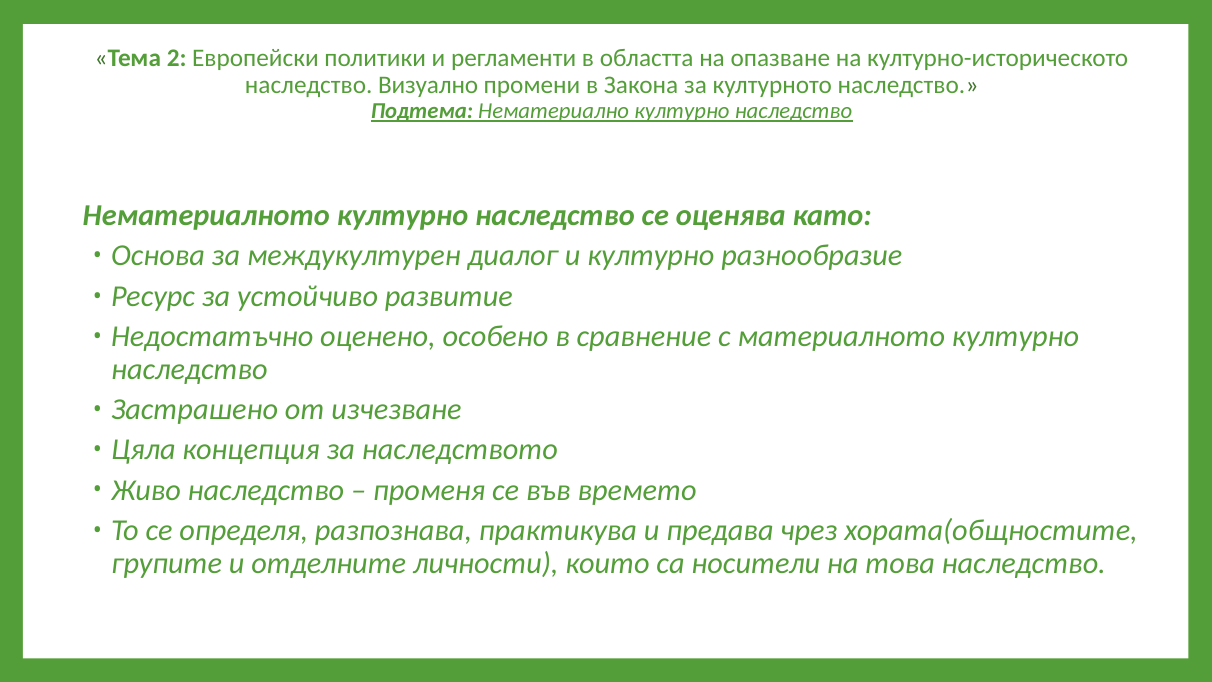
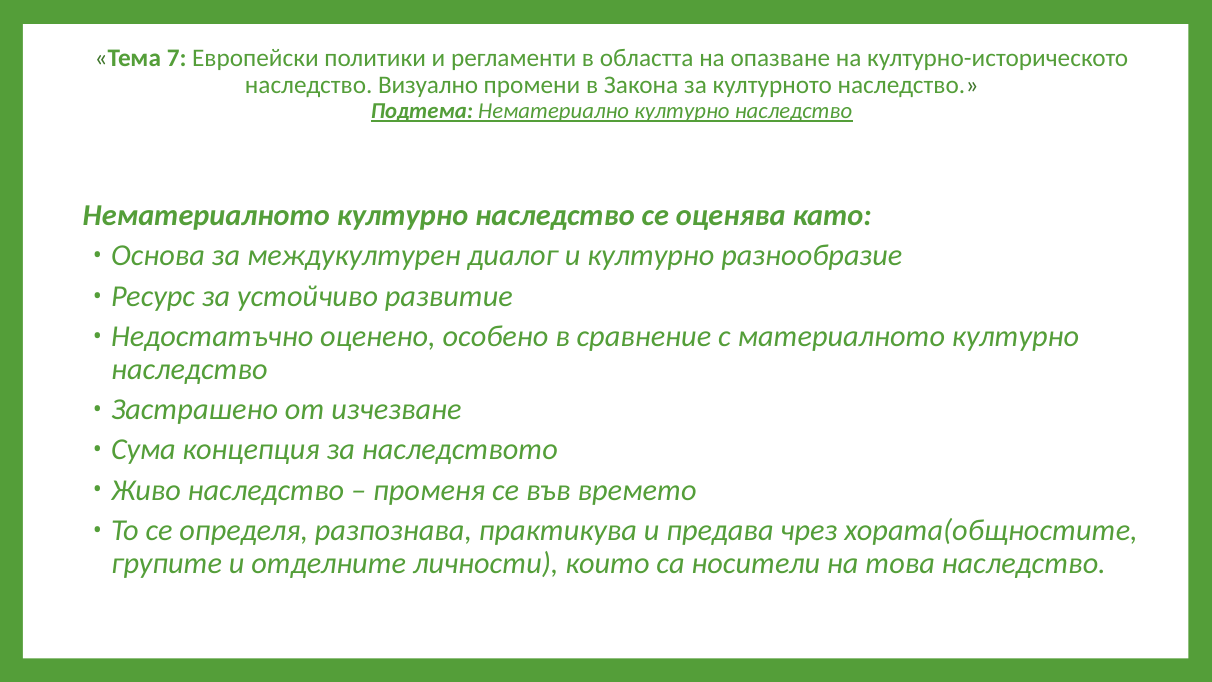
2: 2 -> 7
Цяла: Цяла -> Сума
